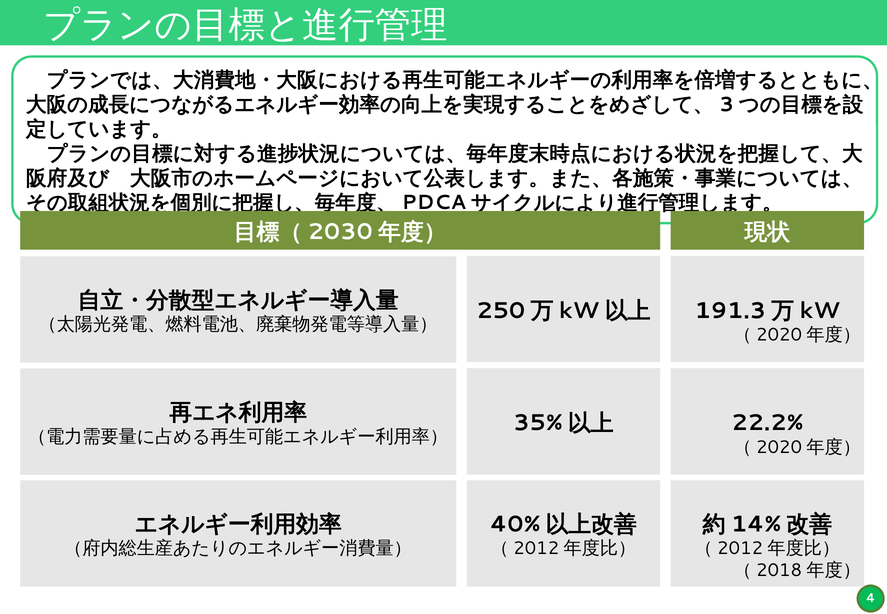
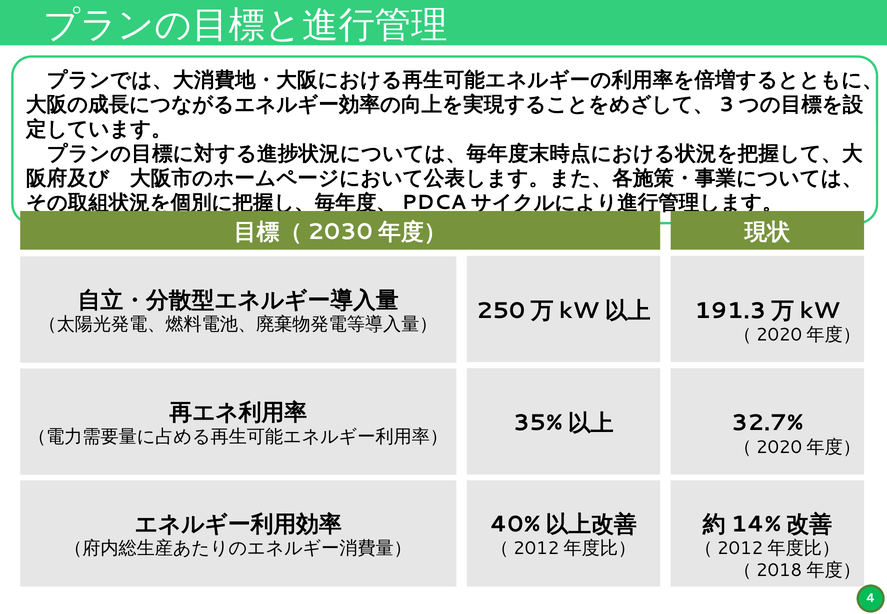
22.2%: 22.2% -> 32.7%
